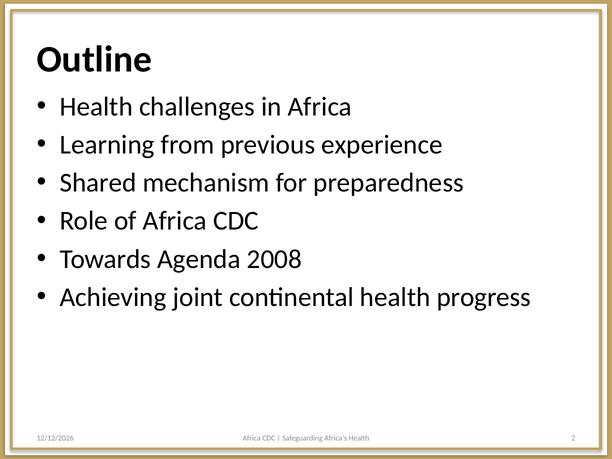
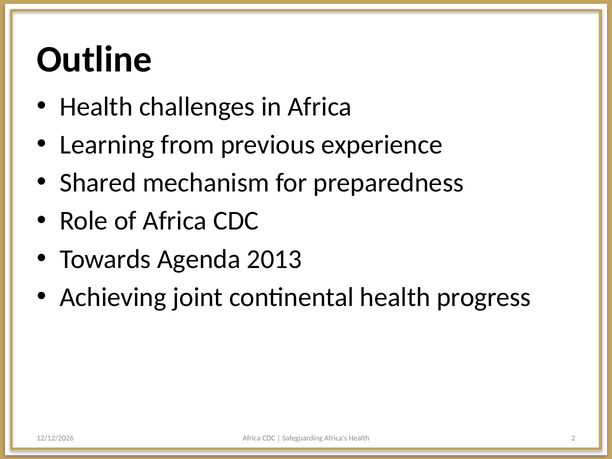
2008: 2008 -> 2013
